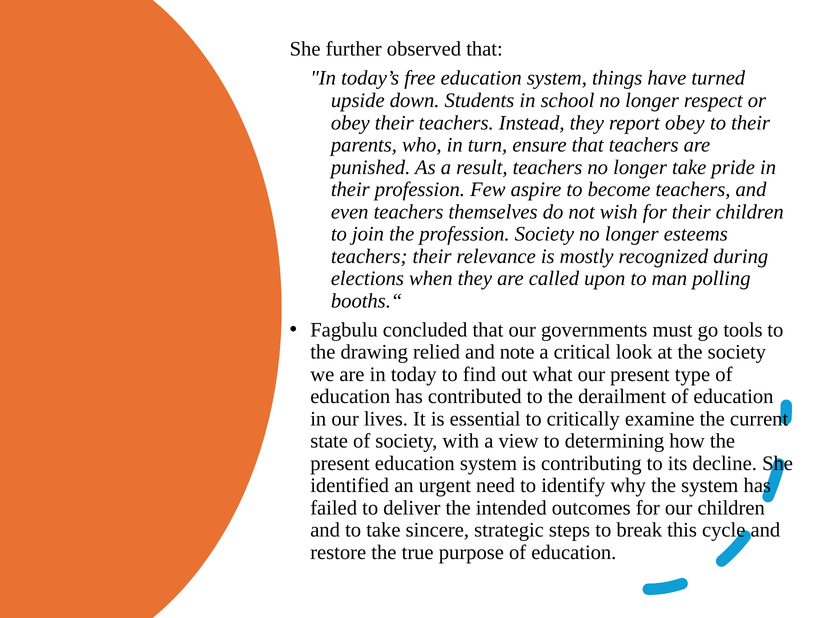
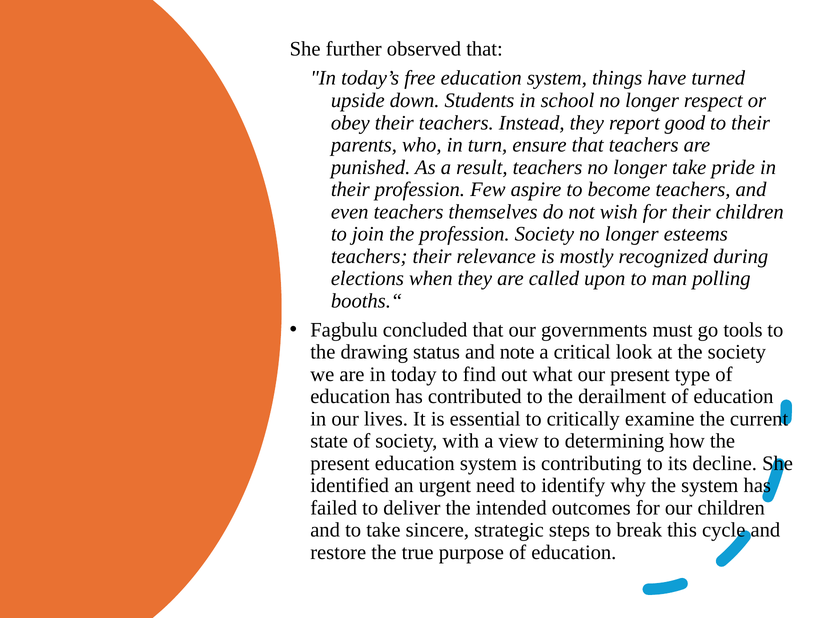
report obey: obey -> good
relied: relied -> status
